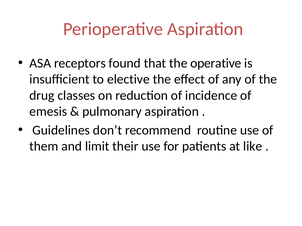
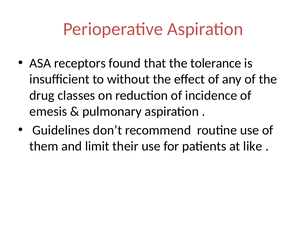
operative: operative -> tolerance
elective: elective -> without
